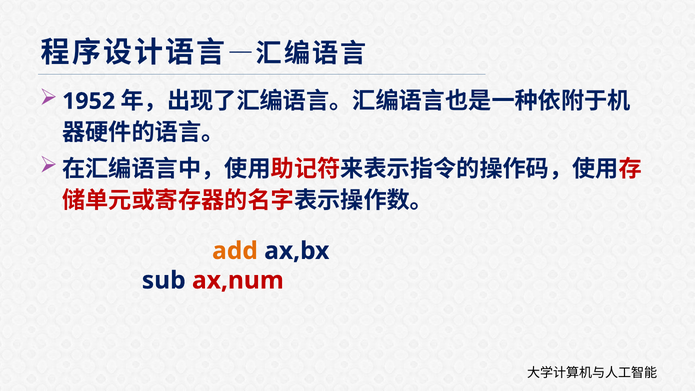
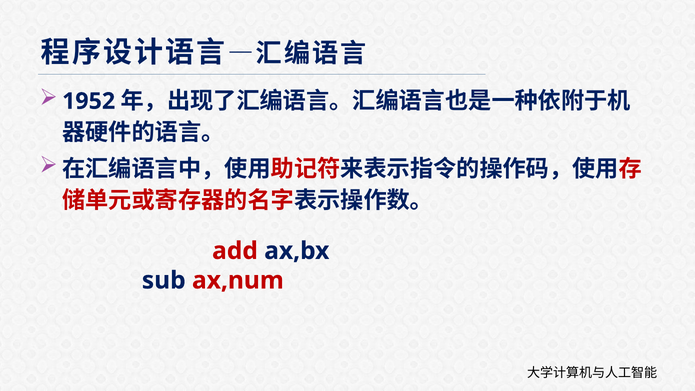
add colour: orange -> red
